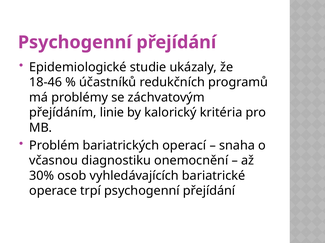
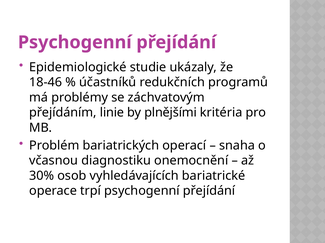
kalorický: kalorický -> plnějšími
